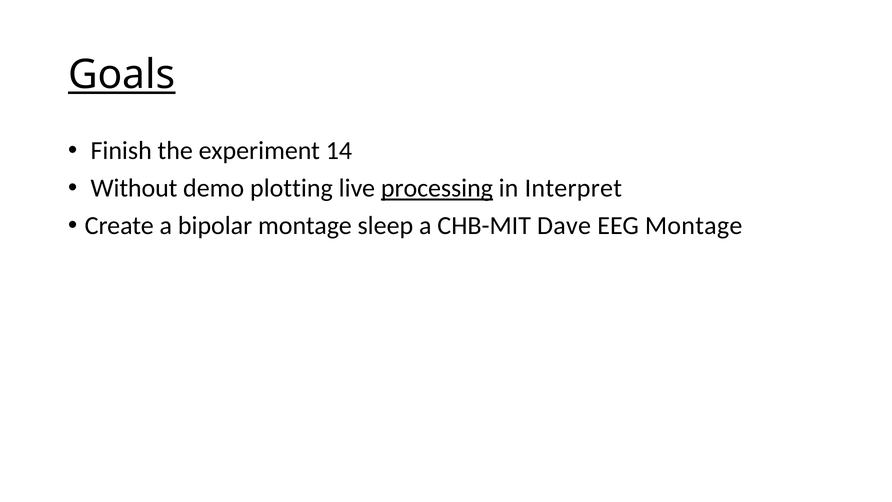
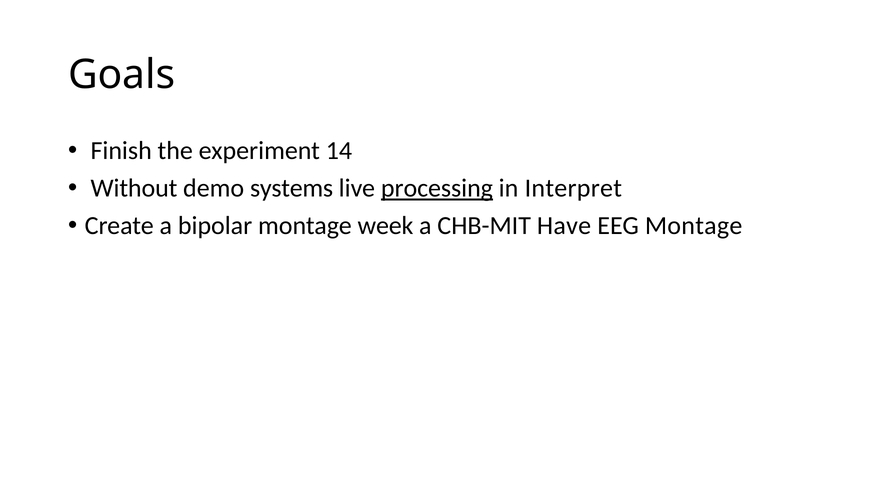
Goals underline: present -> none
plotting: plotting -> systems
sleep: sleep -> week
Dave: Dave -> Have
